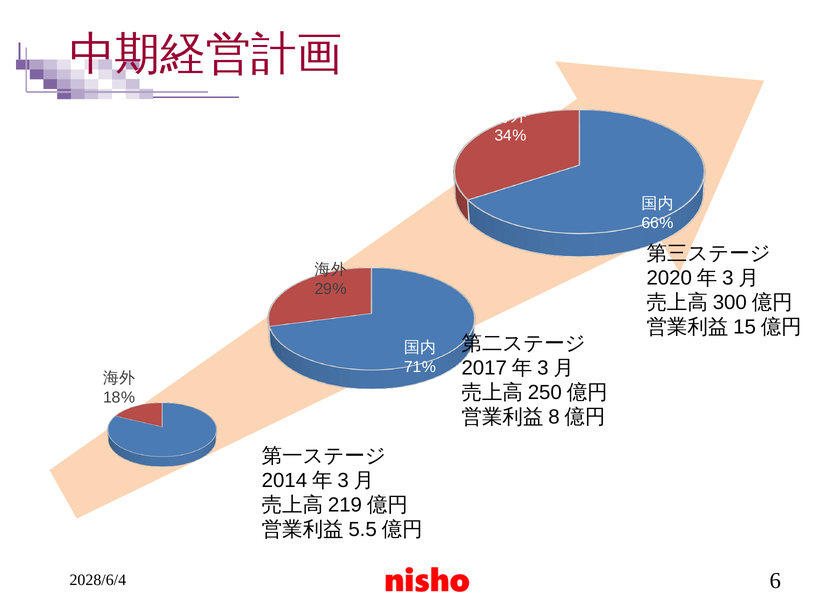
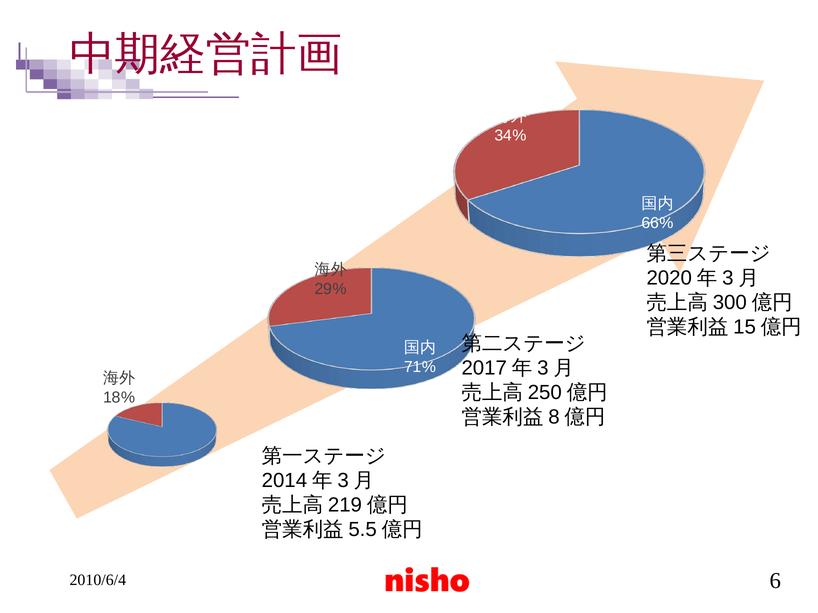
2028/6/4: 2028/6/4 -> 2010/6/4
